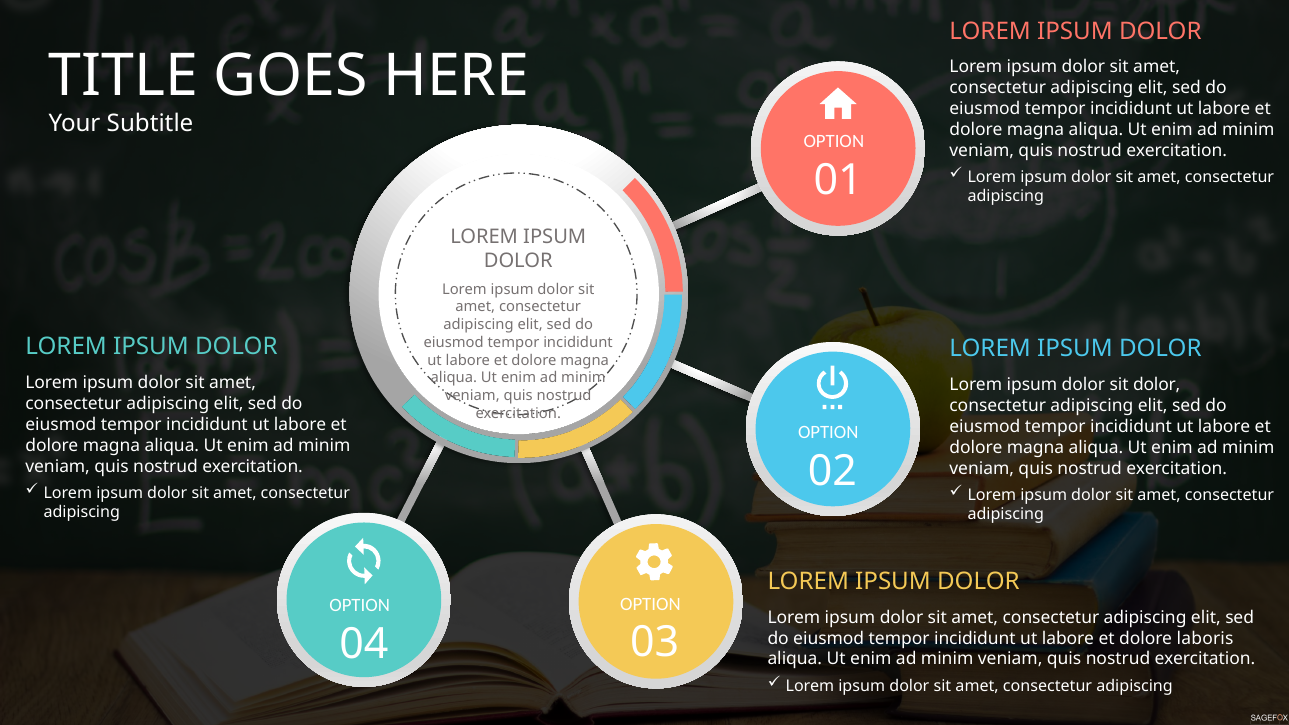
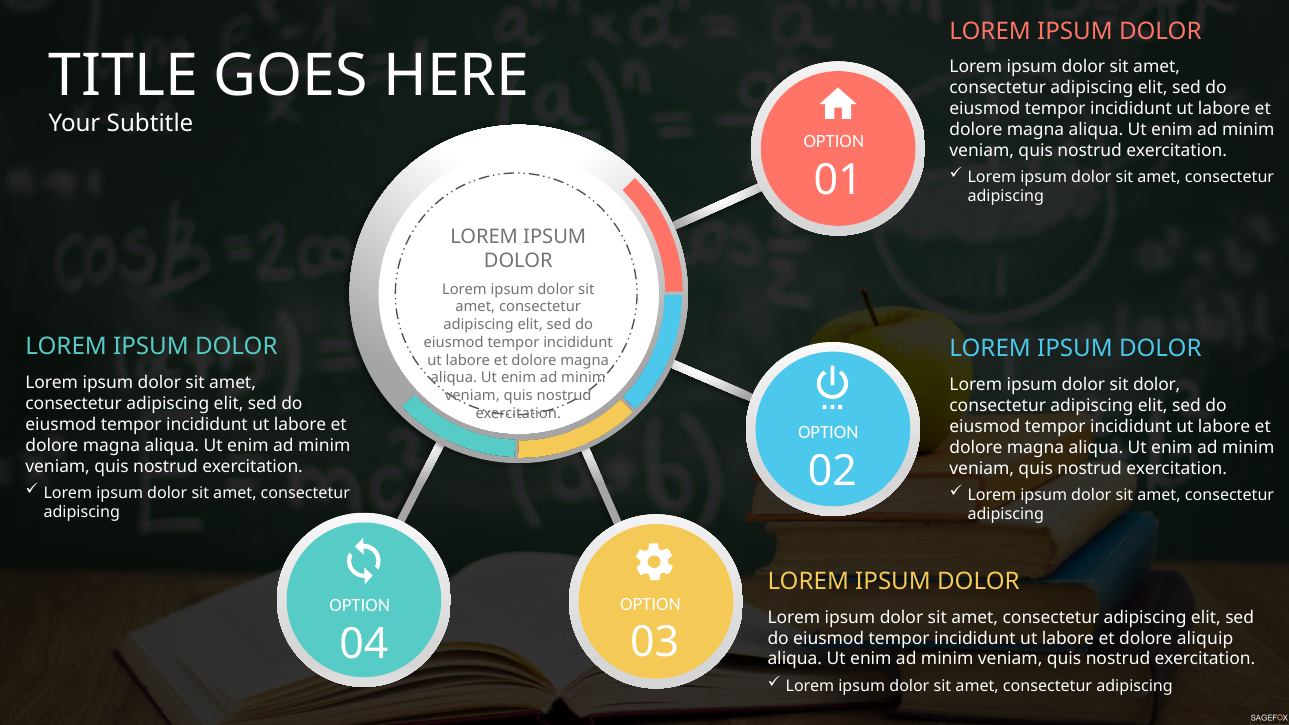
laboris: laboris -> aliquip
